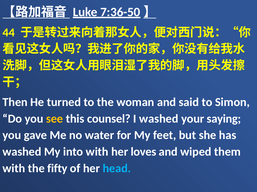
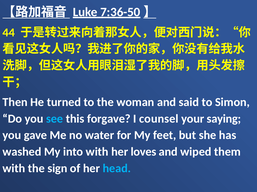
see colour: yellow -> light blue
counsel: counsel -> forgave
I washed: washed -> counsel
fifty: fifty -> sign
